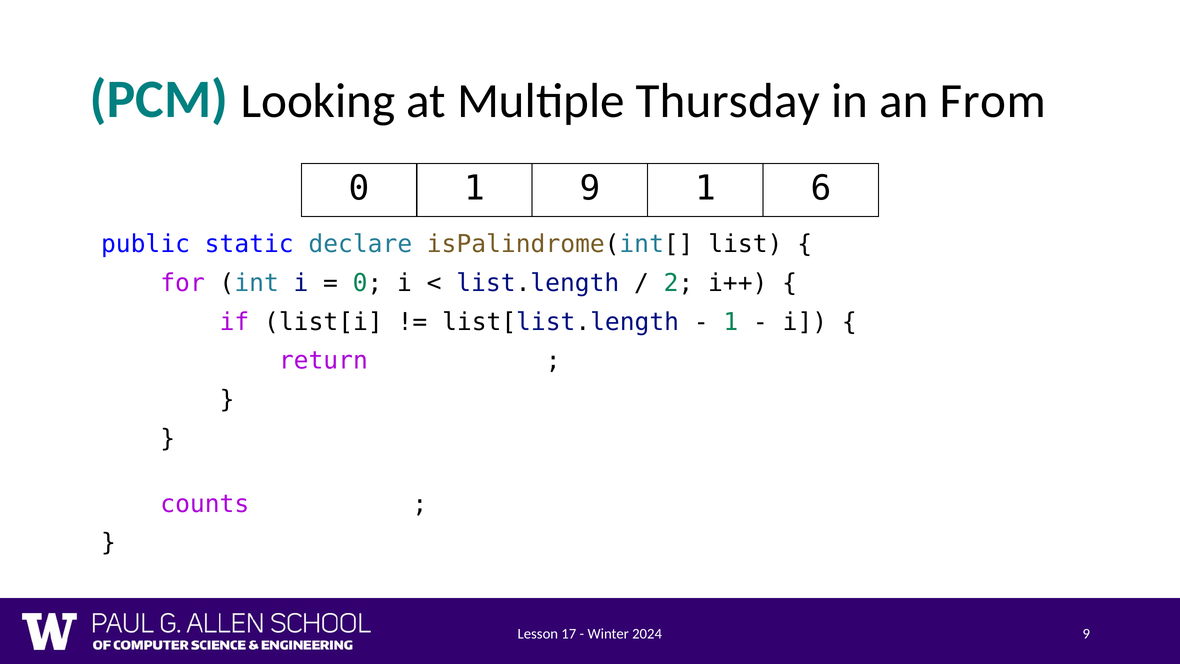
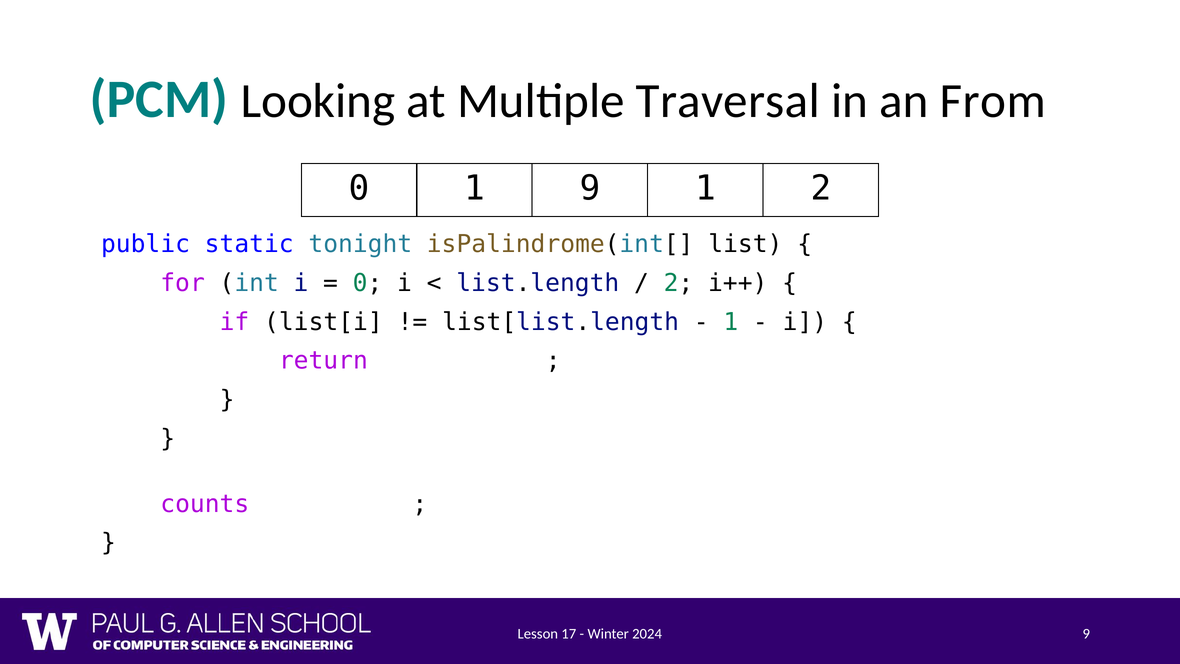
Thursday: Thursday -> Traversal
1 6: 6 -> 2
declare: declare -> tonight
